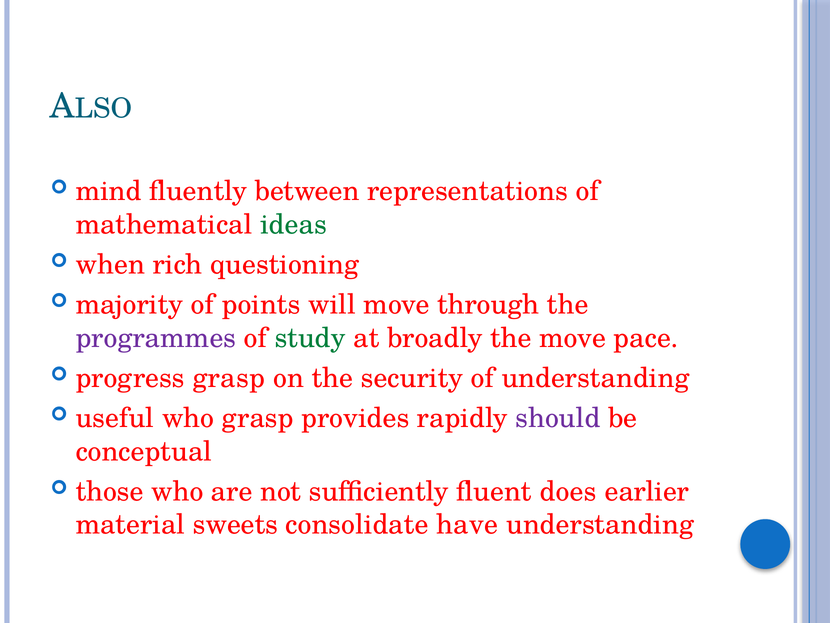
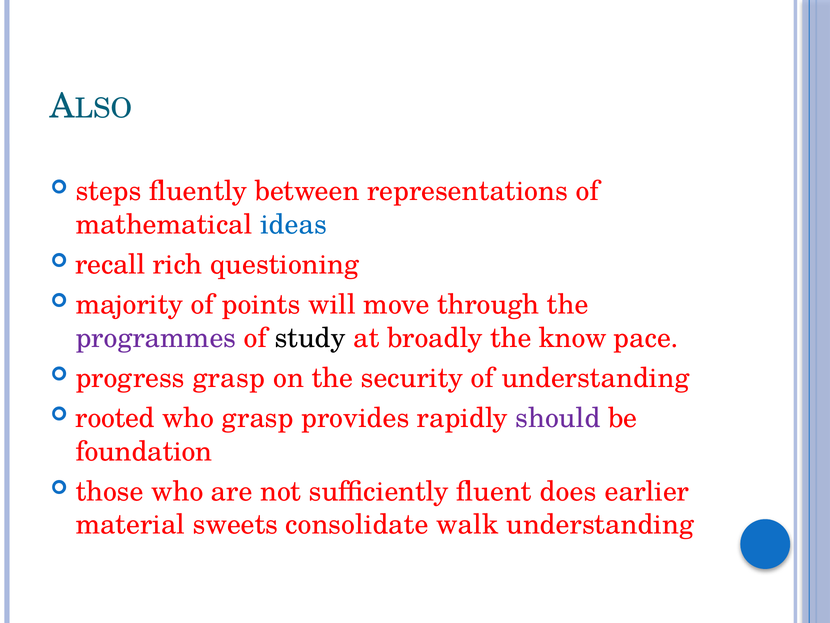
mind: mind -> steps
ideas colour: green -> blue
when: when -> recall
study colour: green -> black
the move: move -> know
useful: useful -> rooted
conceptual: conceptual -> foundation
have: have -> walk
